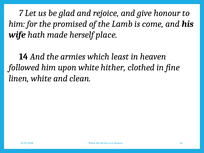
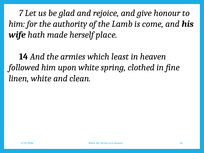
promised: promised -> authority
hither: hither -> spring
